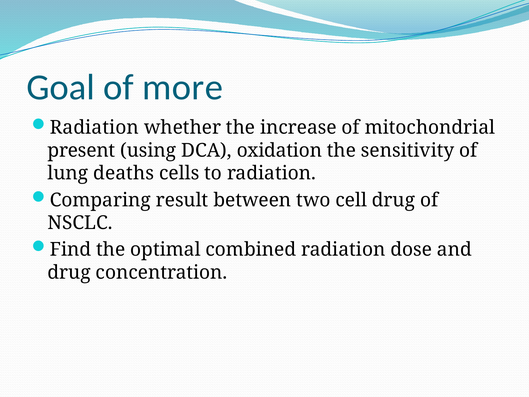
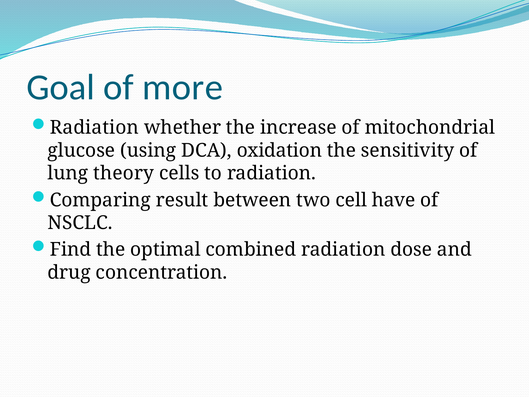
present: present -> glucose
deaths: deaths -> theory
cell drug: drug -> have
